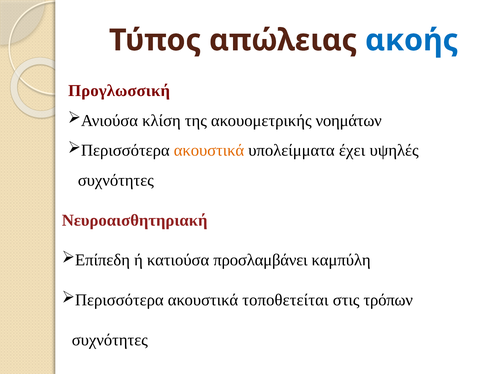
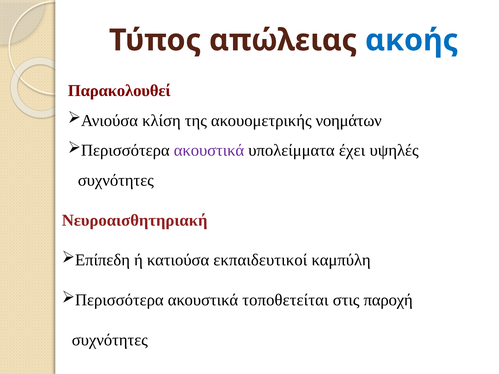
Προγλωσσική: Προγλωσσική -> Παρακολουθεί
ακουστικά at (209, 151) colour: orange -> purple
προσλαμβάνει: προσλαμβάνει -> εκπαιδευτικοί
τρόπων: τρόπων -> παροχή
